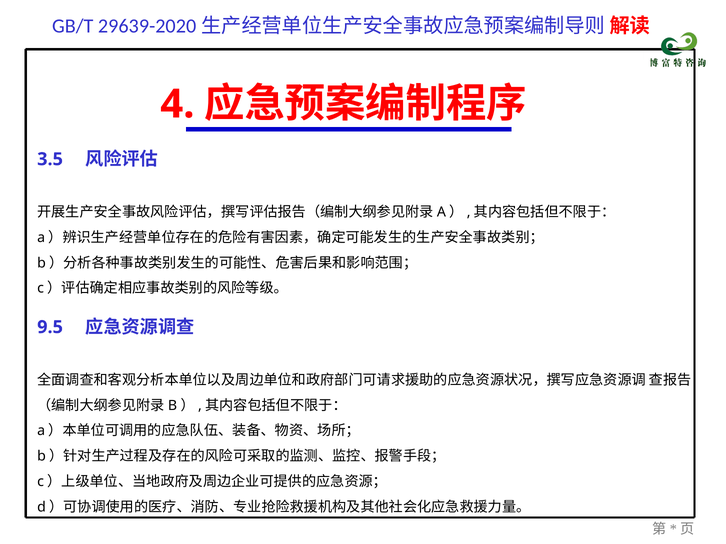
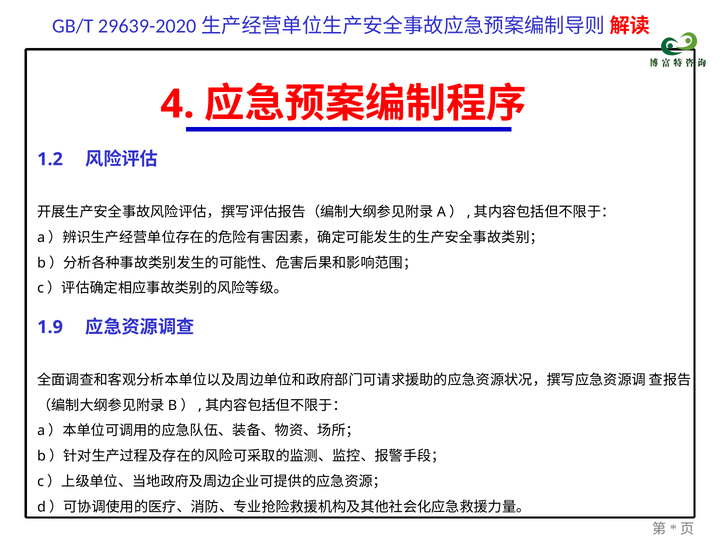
3.5: 3.5 -> 1.2
9.5: 9.5 -> 1.9
